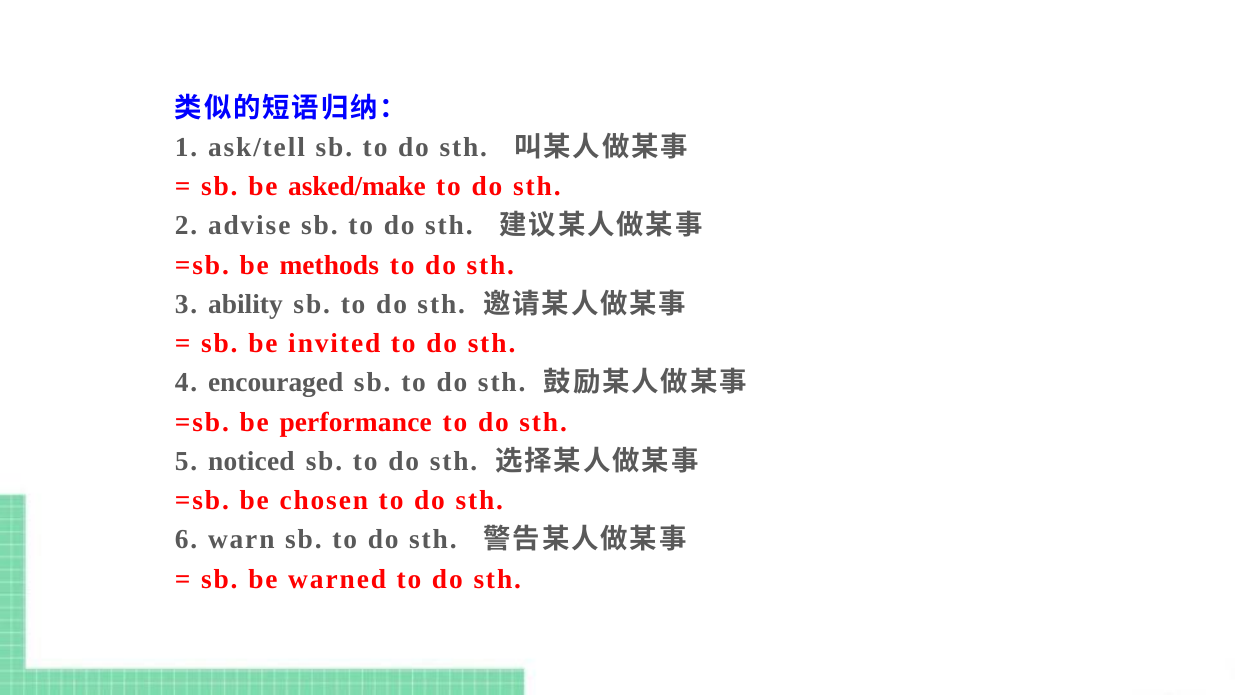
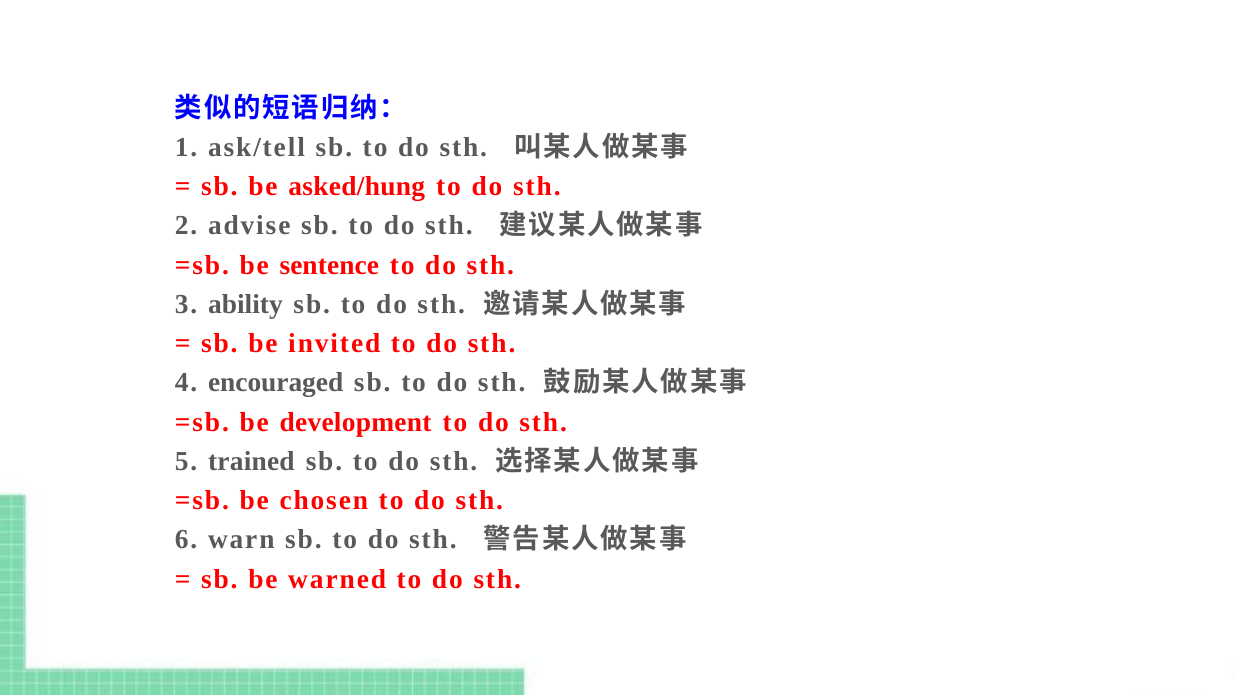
asked/make: asked/make -> asked/hung
methods: methods -> sentence
performance: performance -> development
noticed: noticed -> trained
